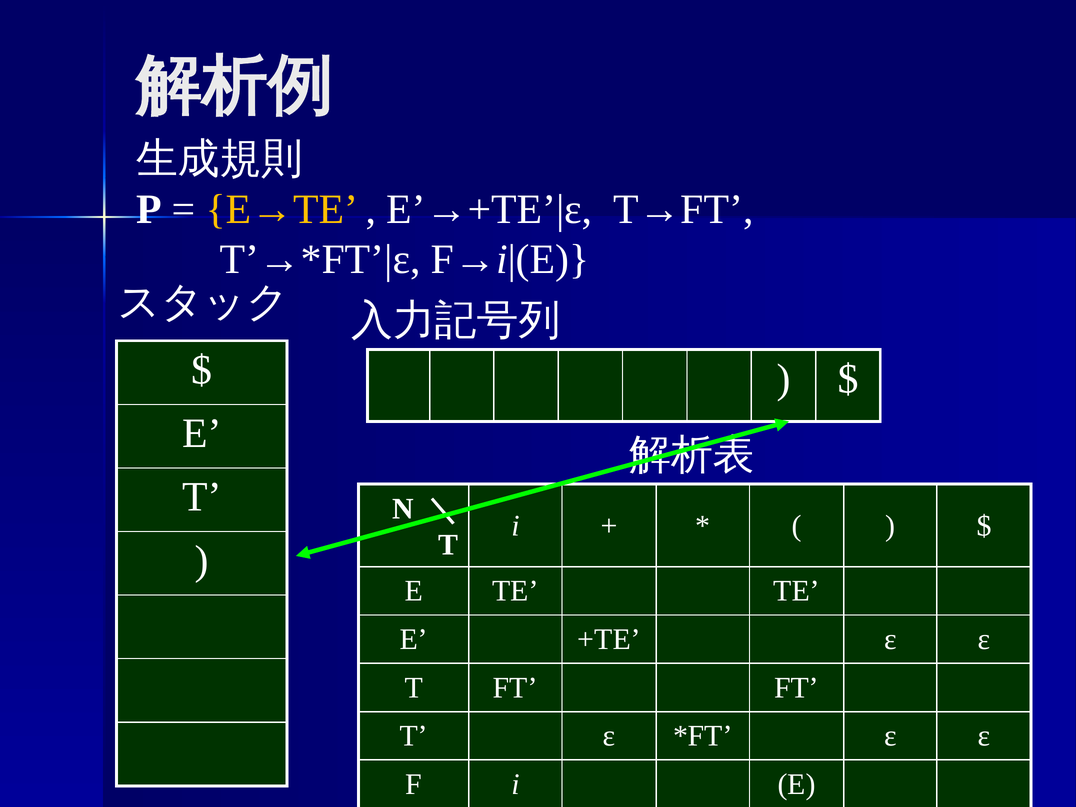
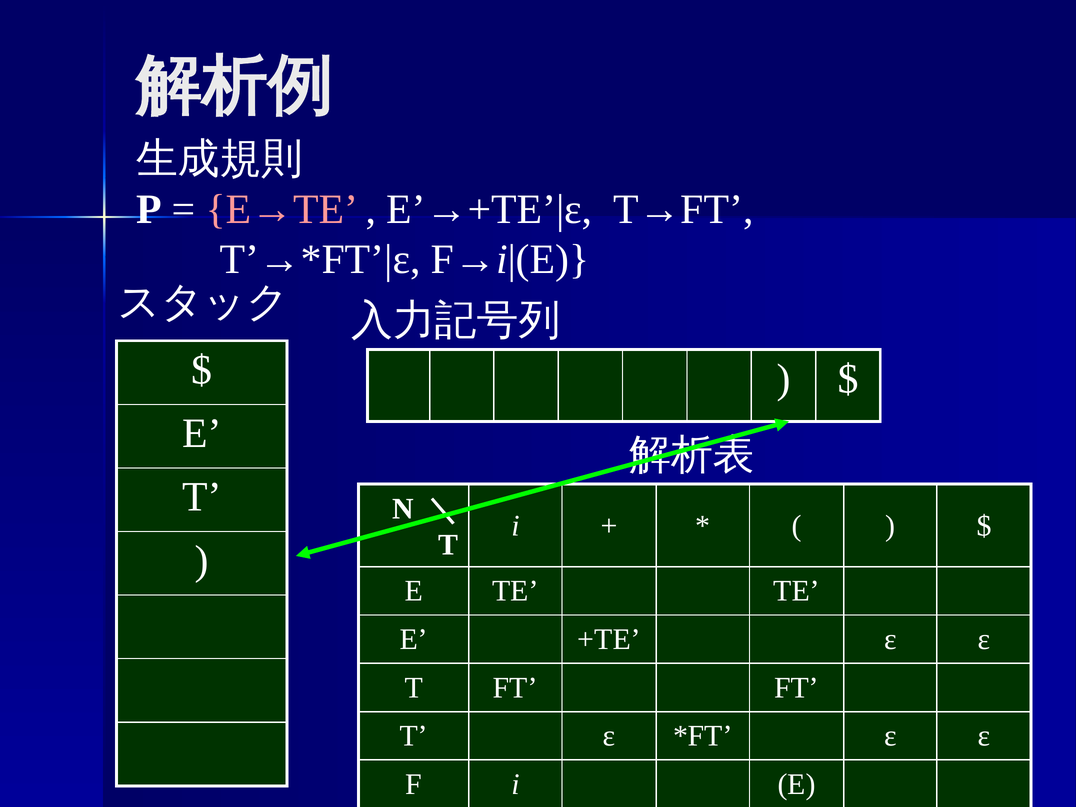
E→TE colour: yellow -> pink
